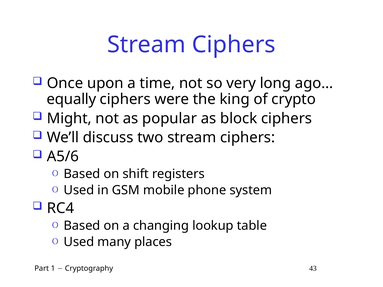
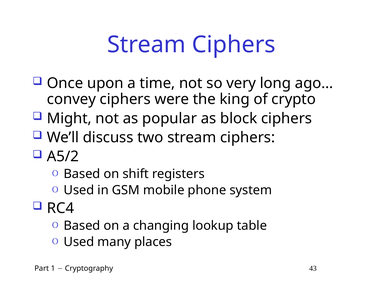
equally: equally -> convey
A5/6: A5/6 -> A5/2
